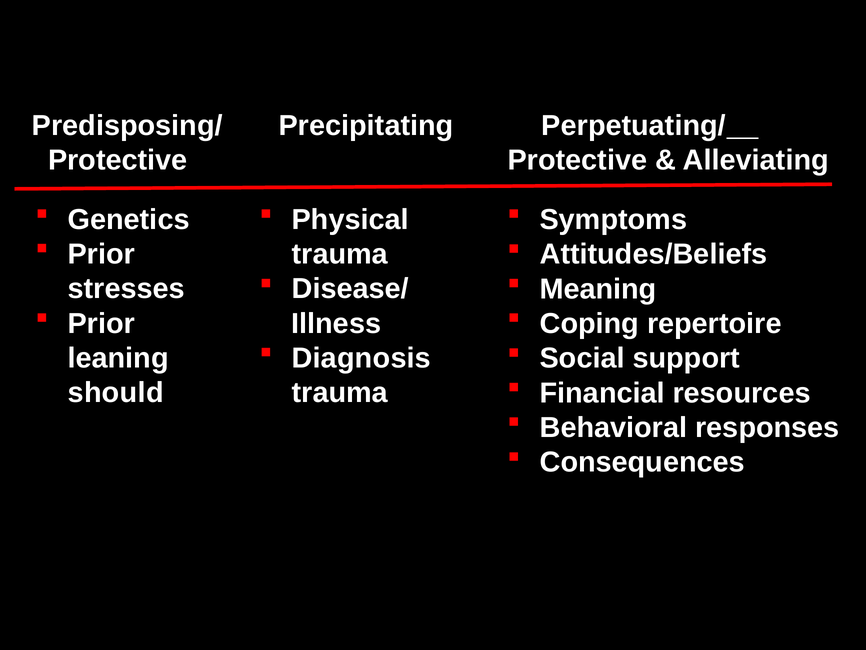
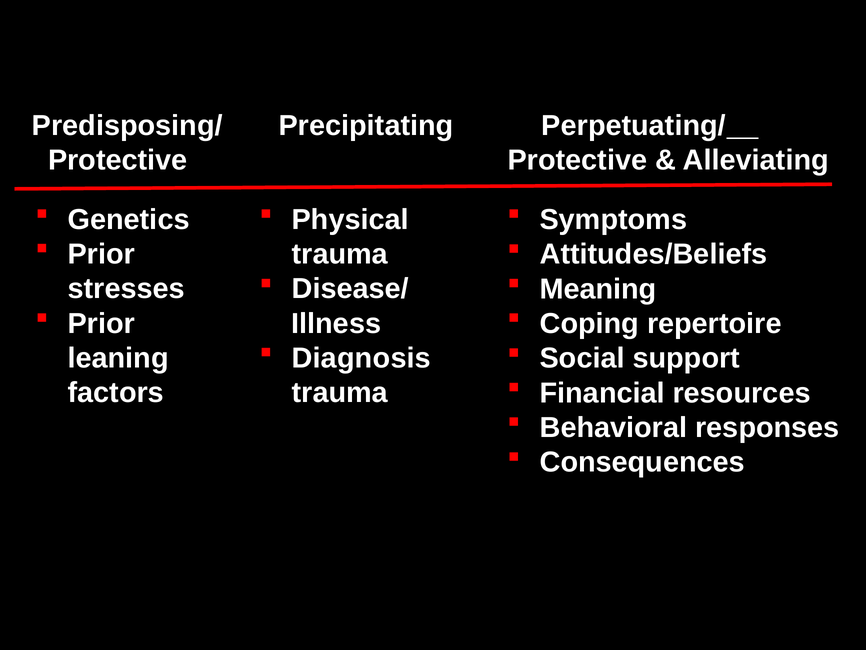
should: should -> factors
